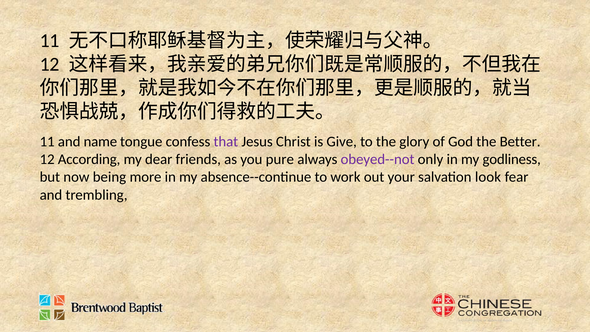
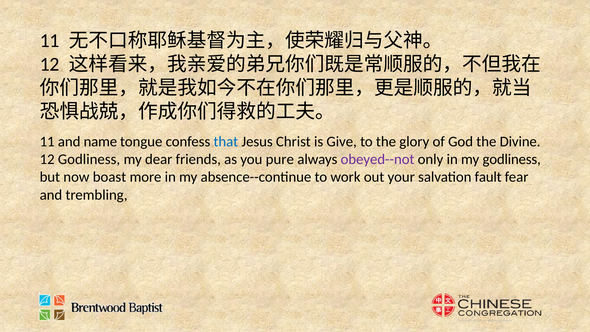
that colour: purple -> blue
Better: Better -> Divine
12 According: According -> Godliness
being: being -> boast
look: look -> fault
